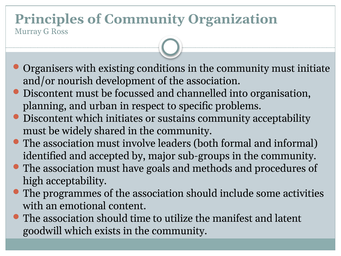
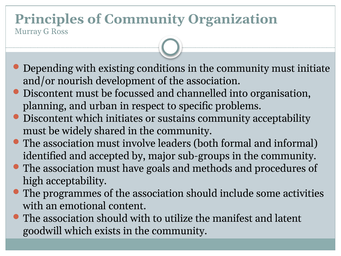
Organisers: Organisers -> Depending
should time: time -> with
